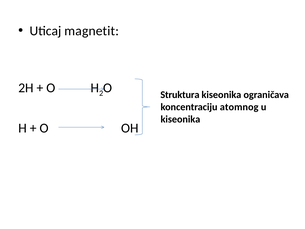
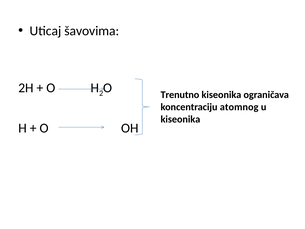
magnetit: magnetit -> šavovima
Struktura: Struktura -> Trenutno
